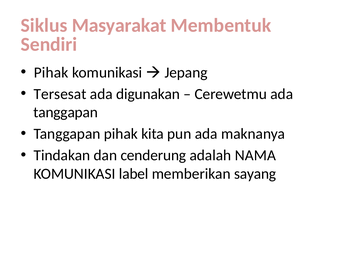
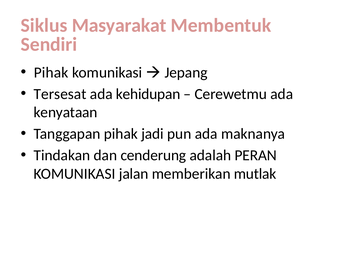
digunakan: digunakan -> kehidupan
tanggapan at (66, 112): tanggapan -> kenyataan
kita: kita -> jadi
NAMA: NAMA -> PERAN
label: label -> jalan
sayang: sayang -> mutlak
